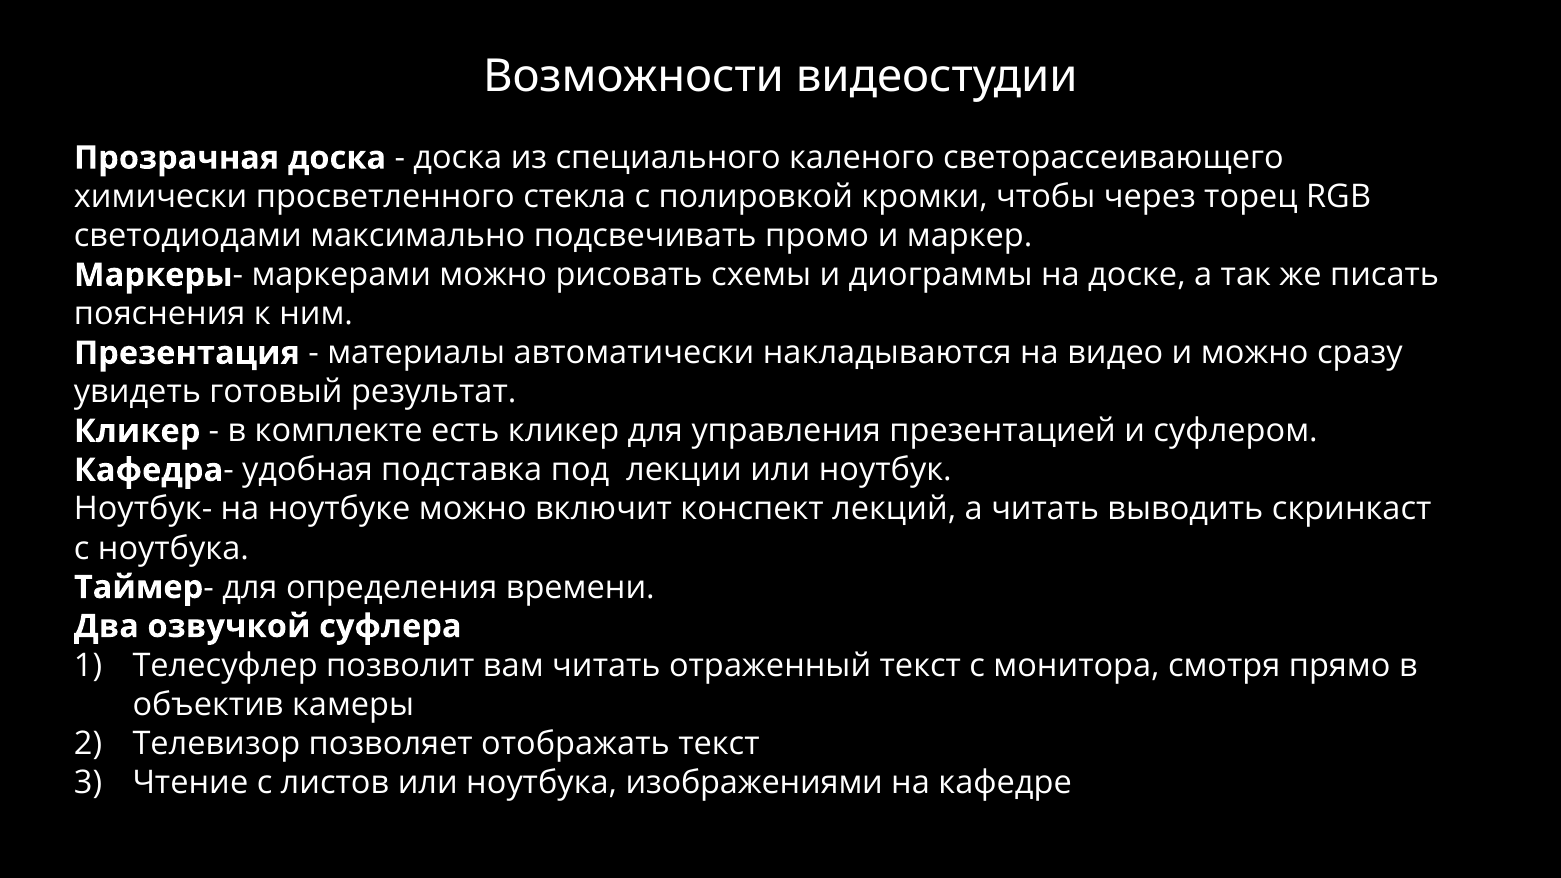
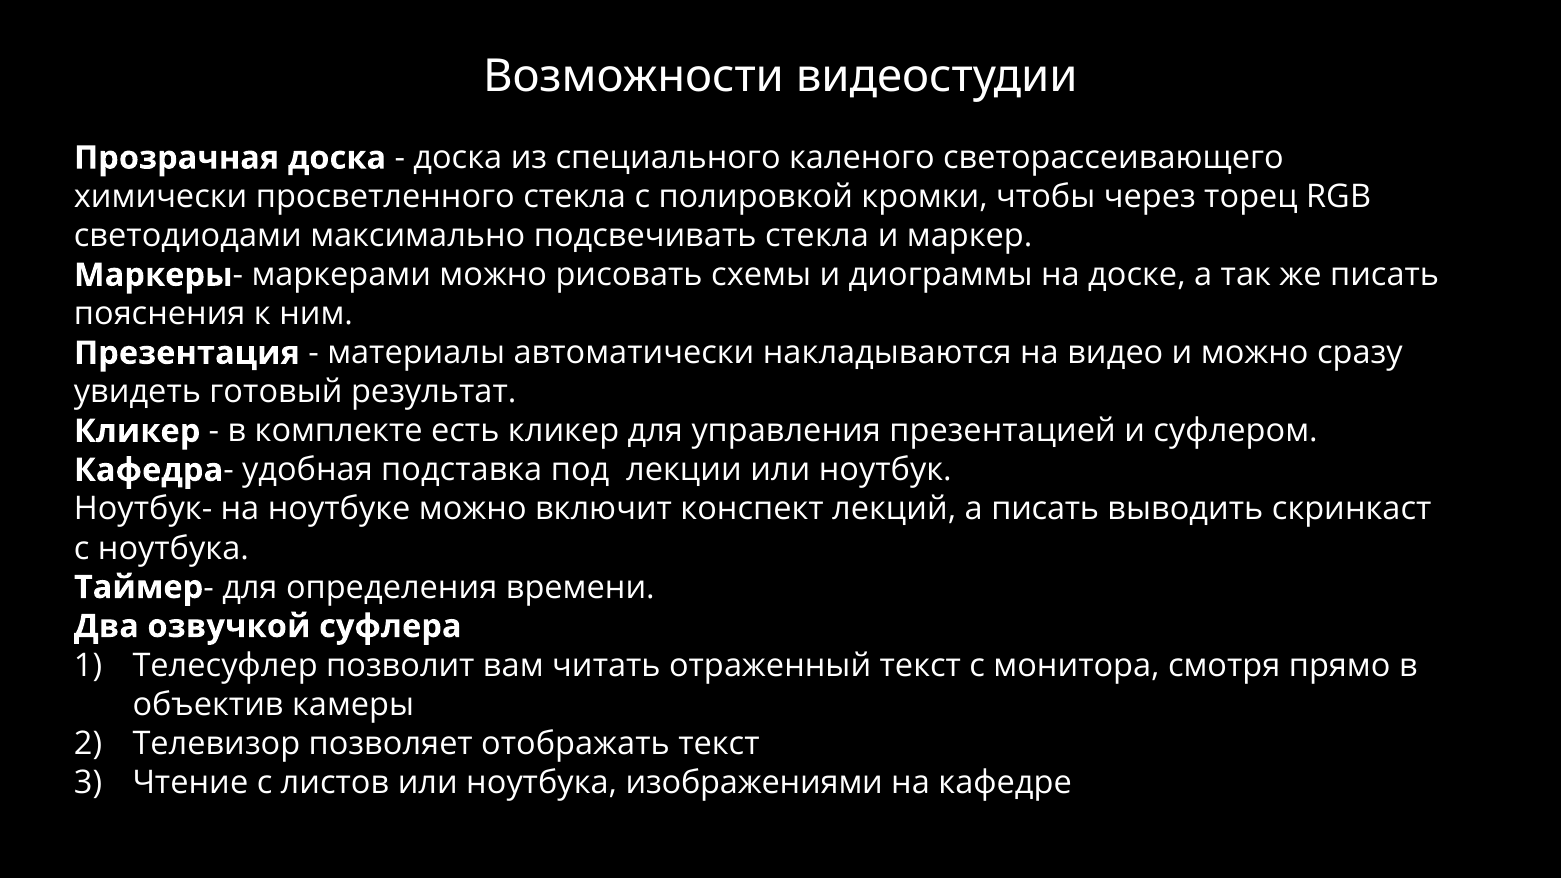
подсвечивать промо: промо -> стекла
а читать: читать -> писать
